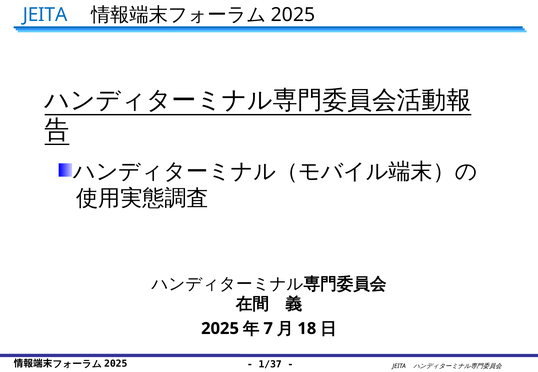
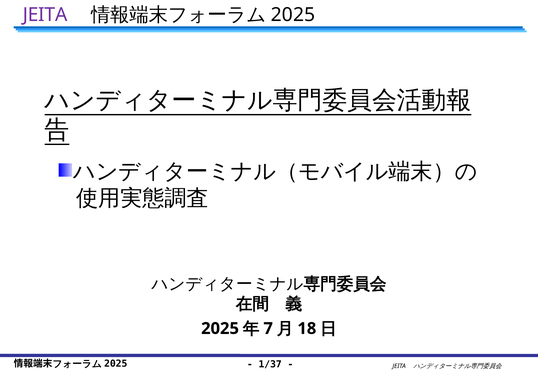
JEITA at (45, 15) colour: blue -> purple
